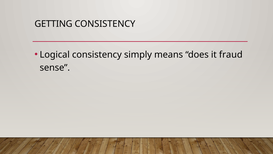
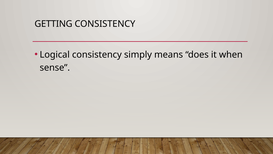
fraud: fraud -> when
